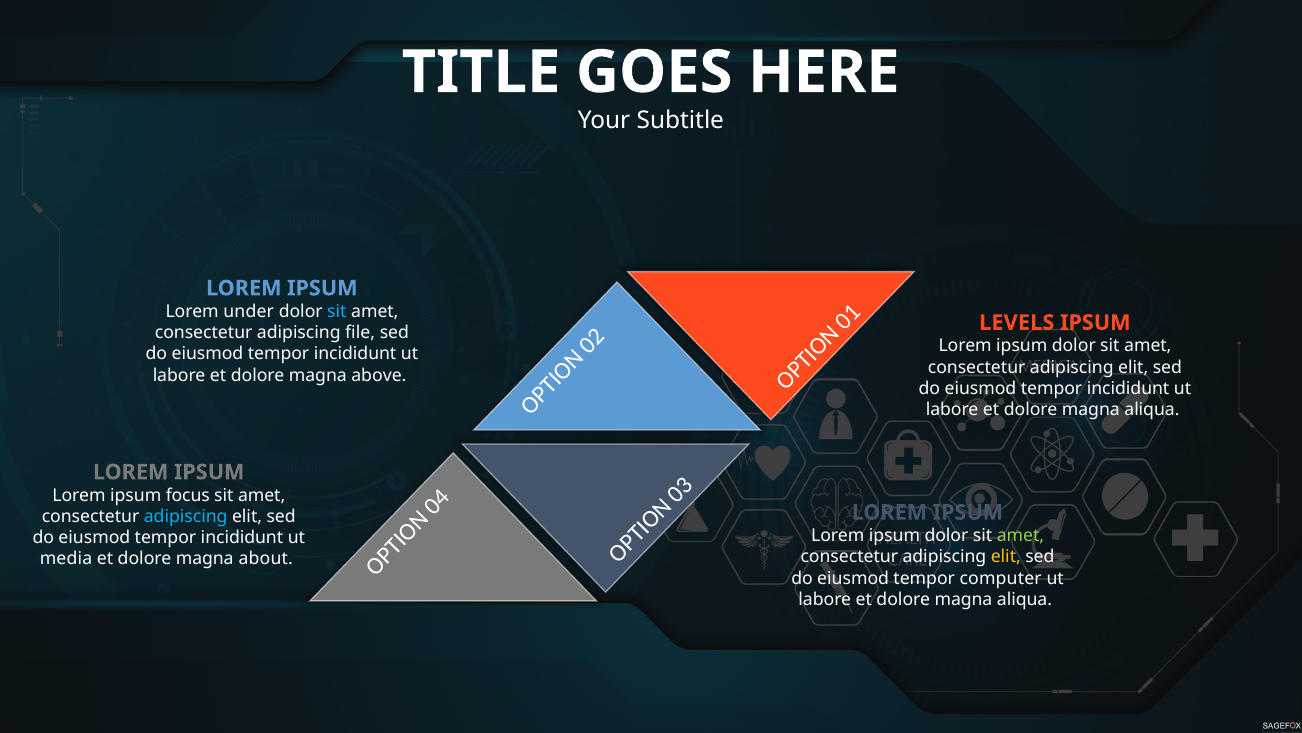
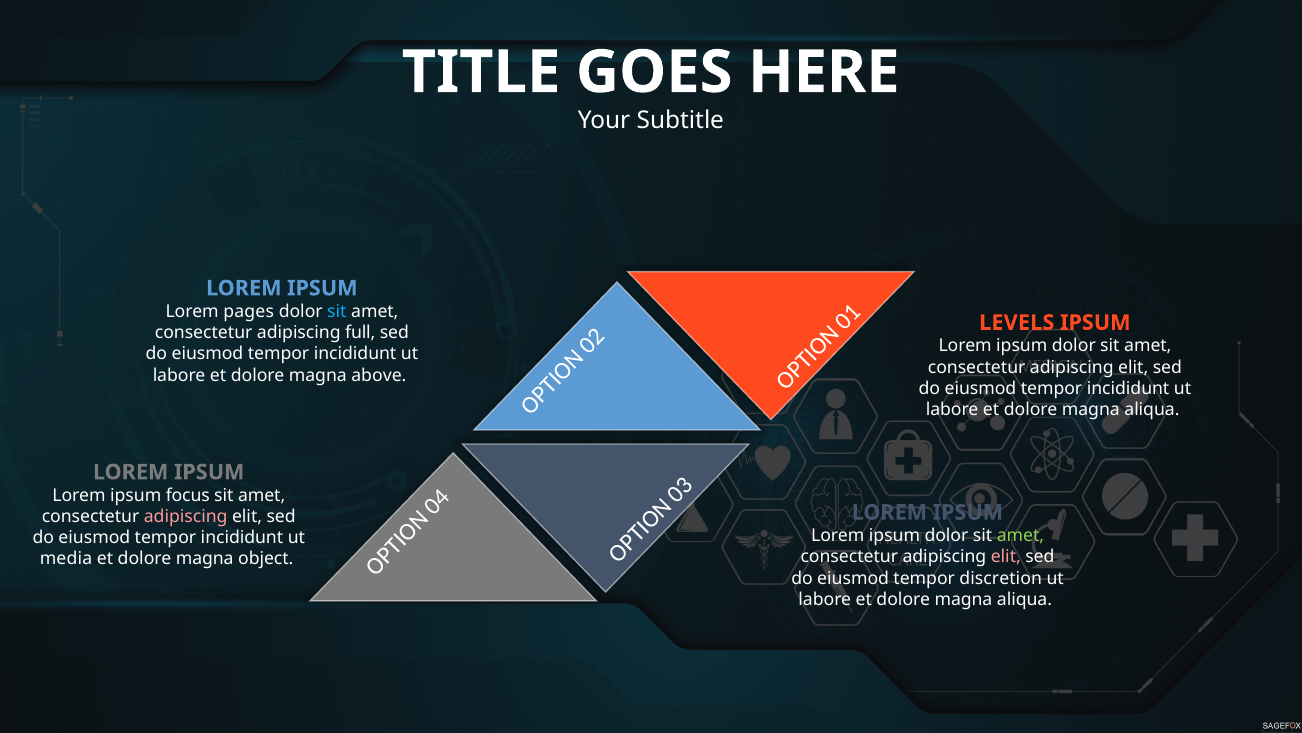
under: under -> pages
file: file -> full
adipiscing at (186, 516) colour: light blue -> pink
elit at (1006, 557) colour: yellow -> pink
about: about -> object
computer: computer -> discretion
